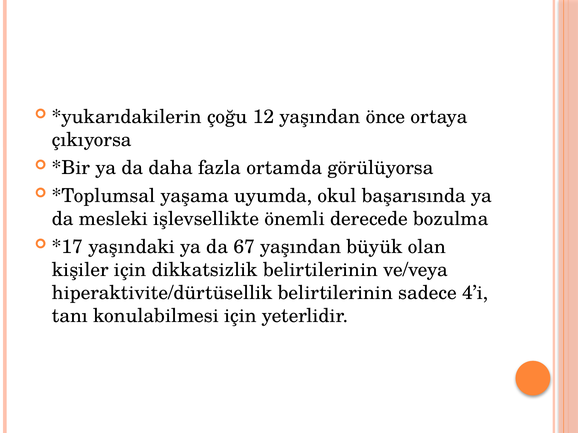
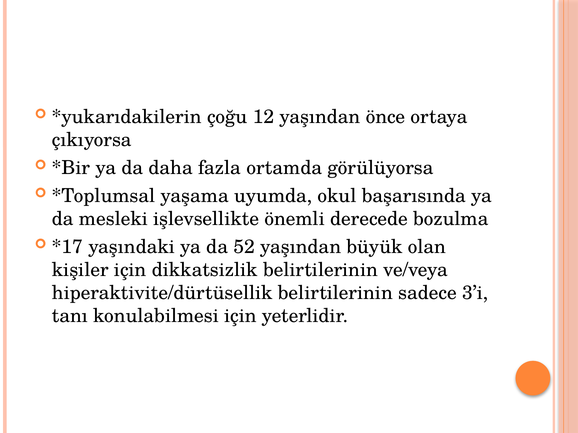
67: 67 -> 52
4’i: 4’i -> 3’i
